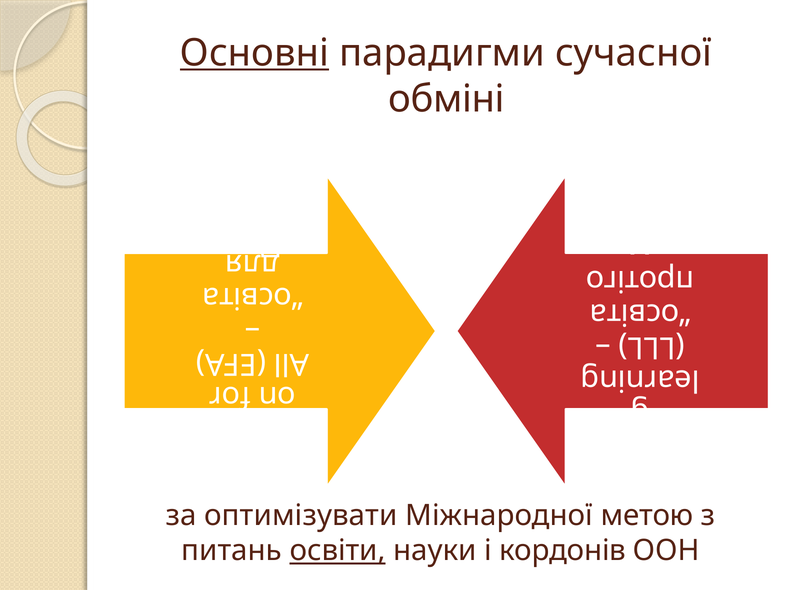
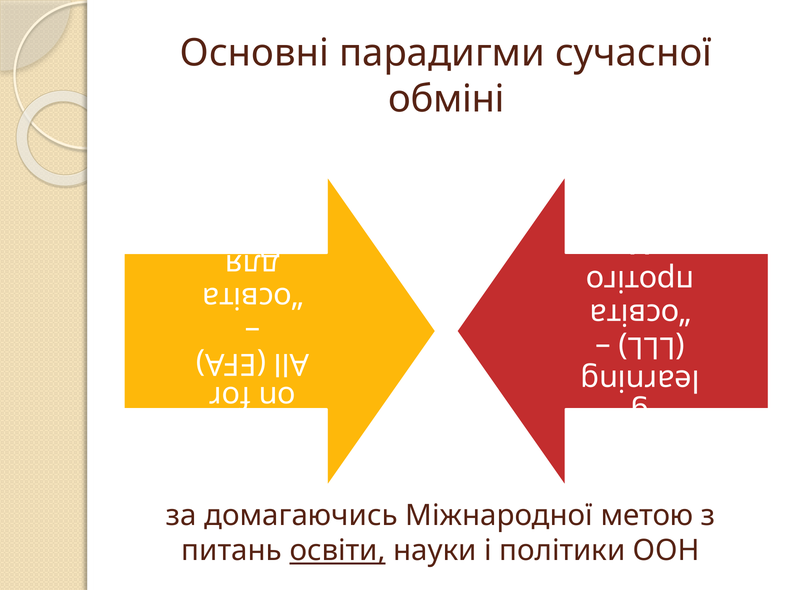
Основні underline: present -> none
оптимізувати: оптимізувати -> домагаючись
кордонів: кордонів -> політики
